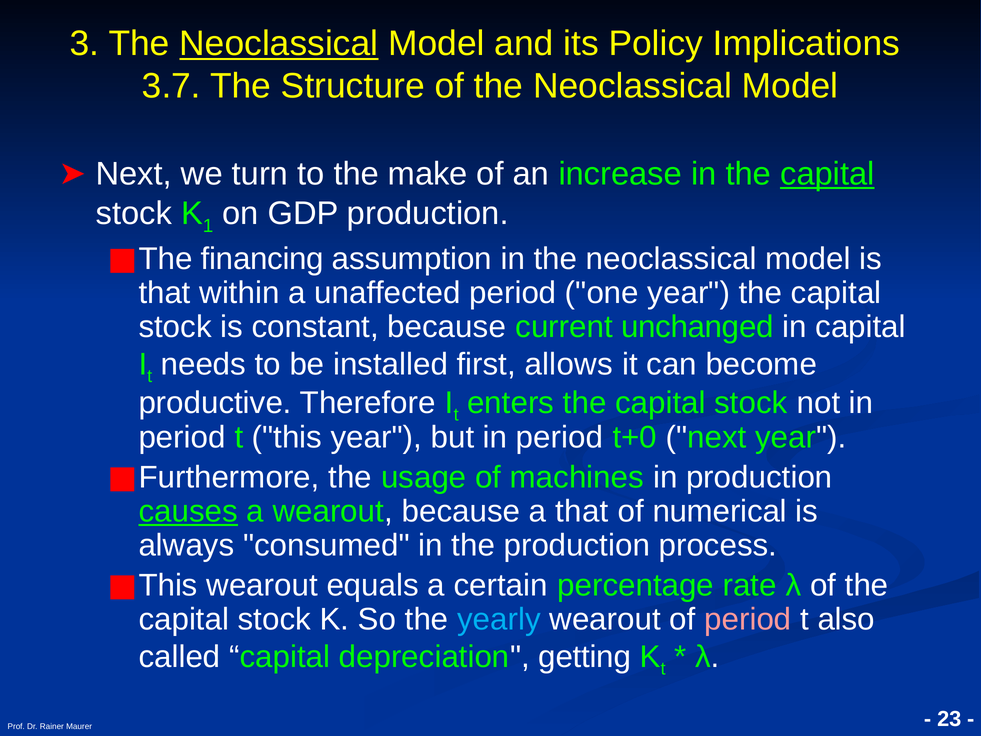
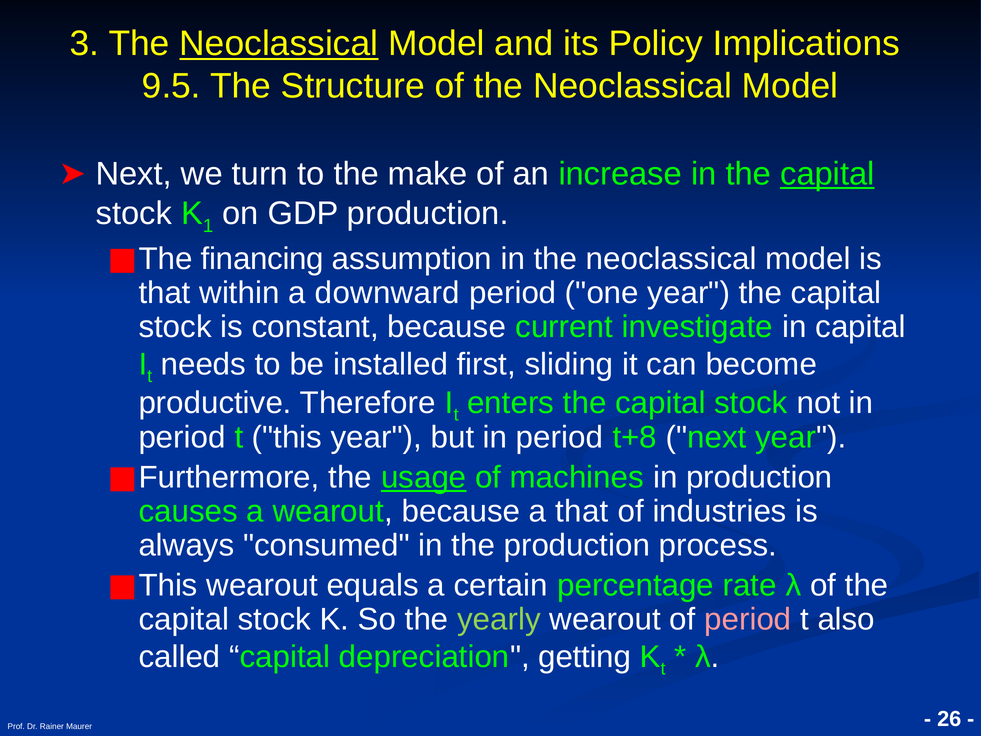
3.7: 3.7 -> 9.5
unaffected: unaffected -> downward
unchanged: unchanged -> investigate
allows: allows -> sliding
t+0: t+0 -> t+8
usage underline: none -> present
causes underline: present -> none
numerical: numerical -> industries
yearly colour: light blue -> light green
23: 23 -> 26
